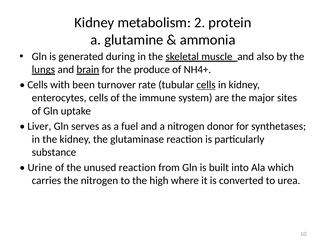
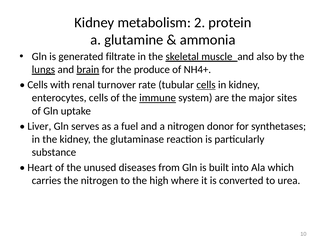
during: during -> filtrate
been: been -> renal
immune underline: none -> present
Urine: Urine -> Heart
unused reaction: reaction -> diseases
